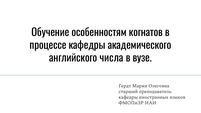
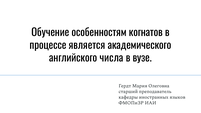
процессе кафедры: кафедры -> является
